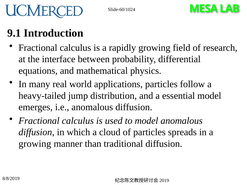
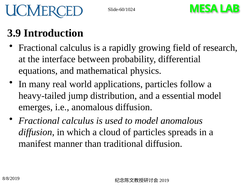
9.1: 9.1 -> 3.9
growing at (35, 144): growing -> manifest
